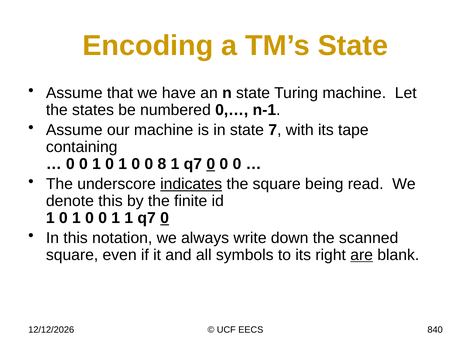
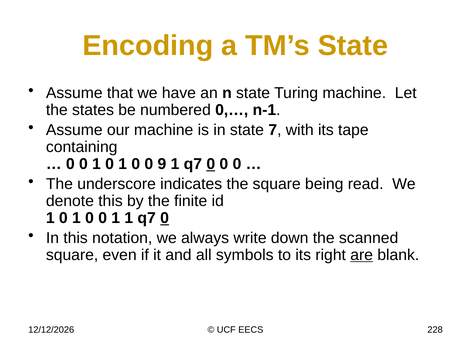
8: 8 -> 9
indicates underline: present -> none
840: 840 -> 228
